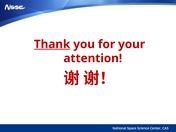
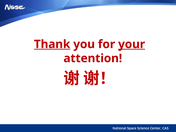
your underline: none -> present
